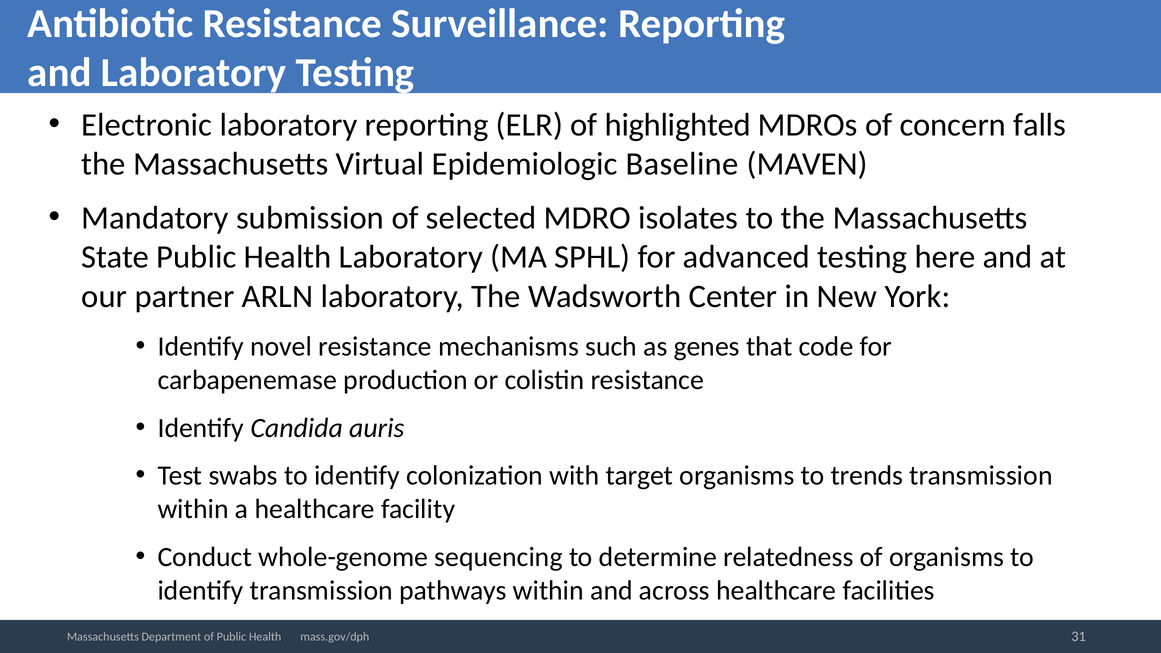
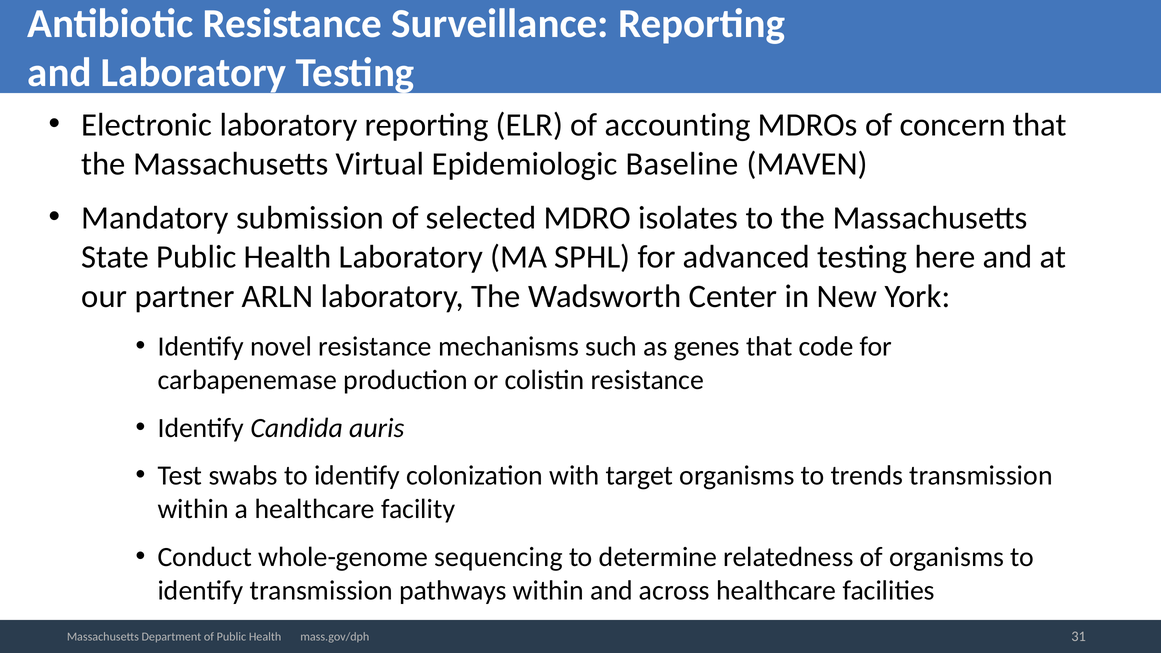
highlighted: highlighted -> accounting
concern falls: falls -> that
